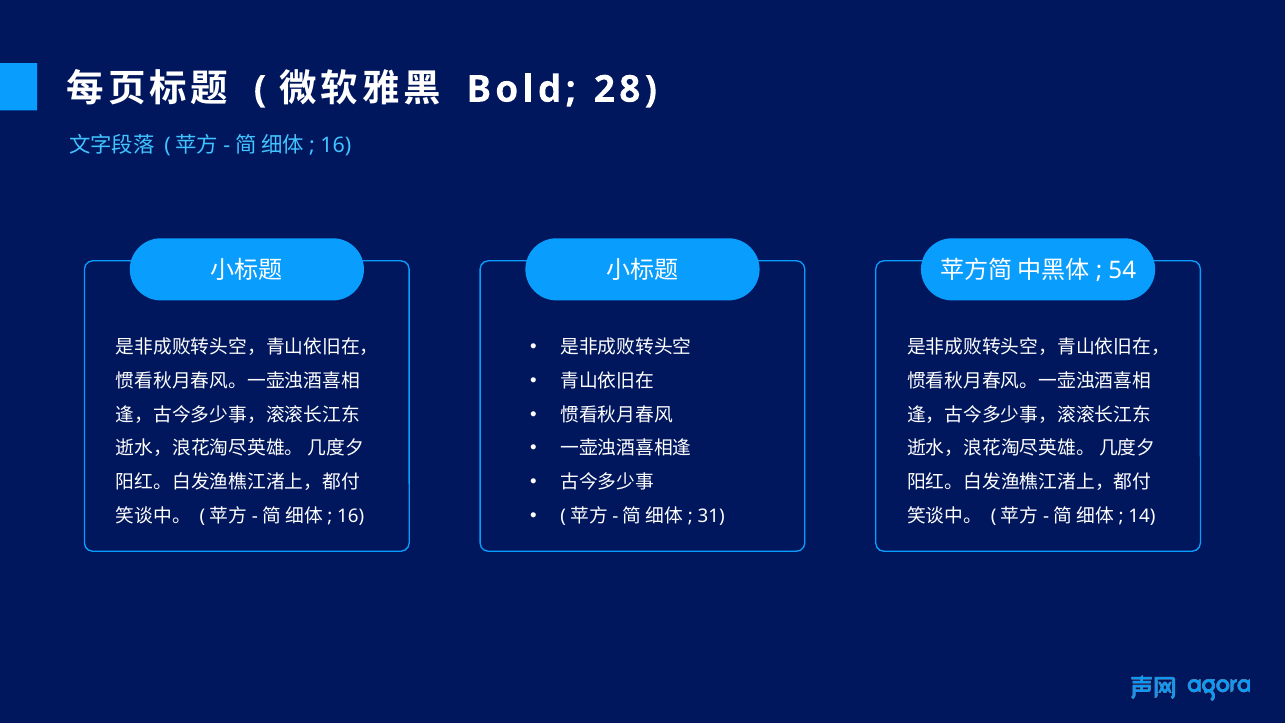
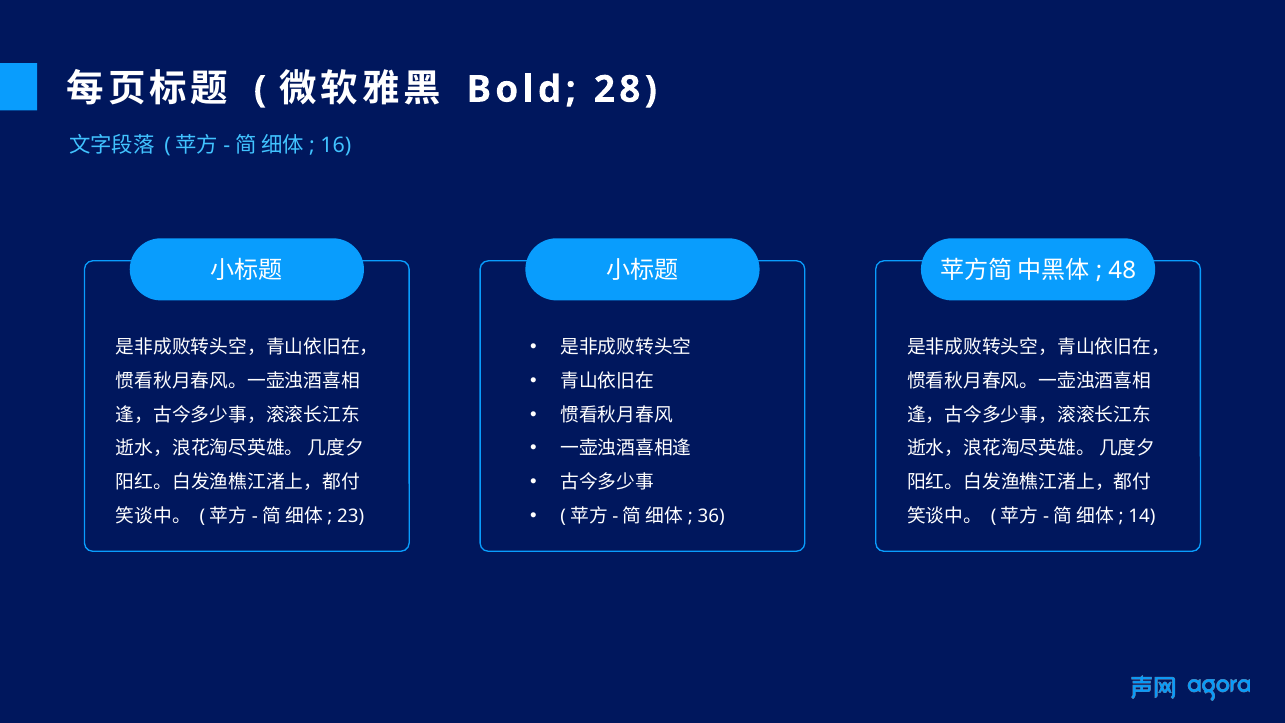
54: 54 -> 48
31: 31 -> 36
16 at (351, 516): 16 -> 23
